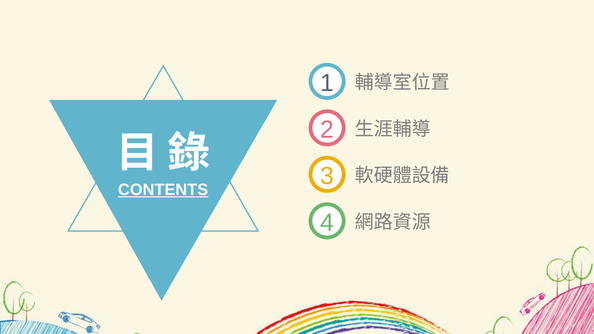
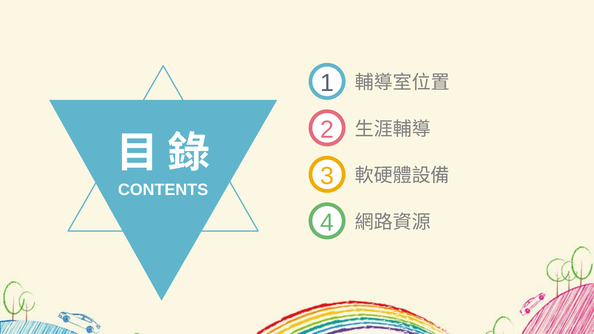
CONTENTS underline: present -> none
